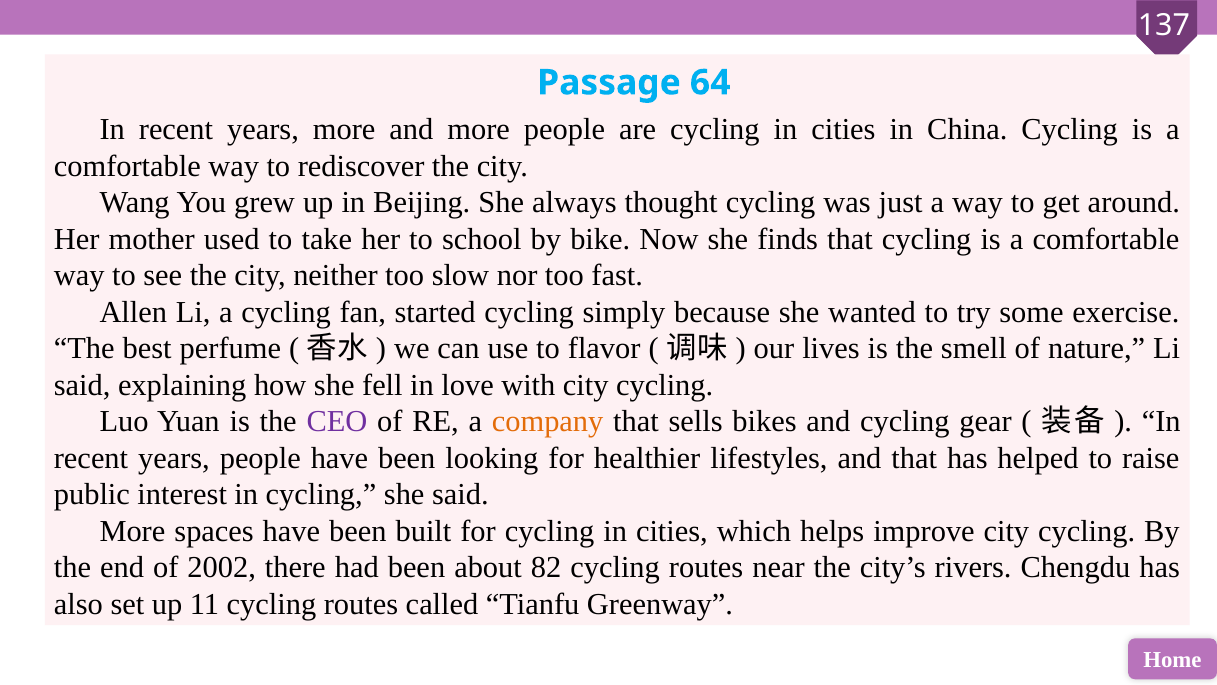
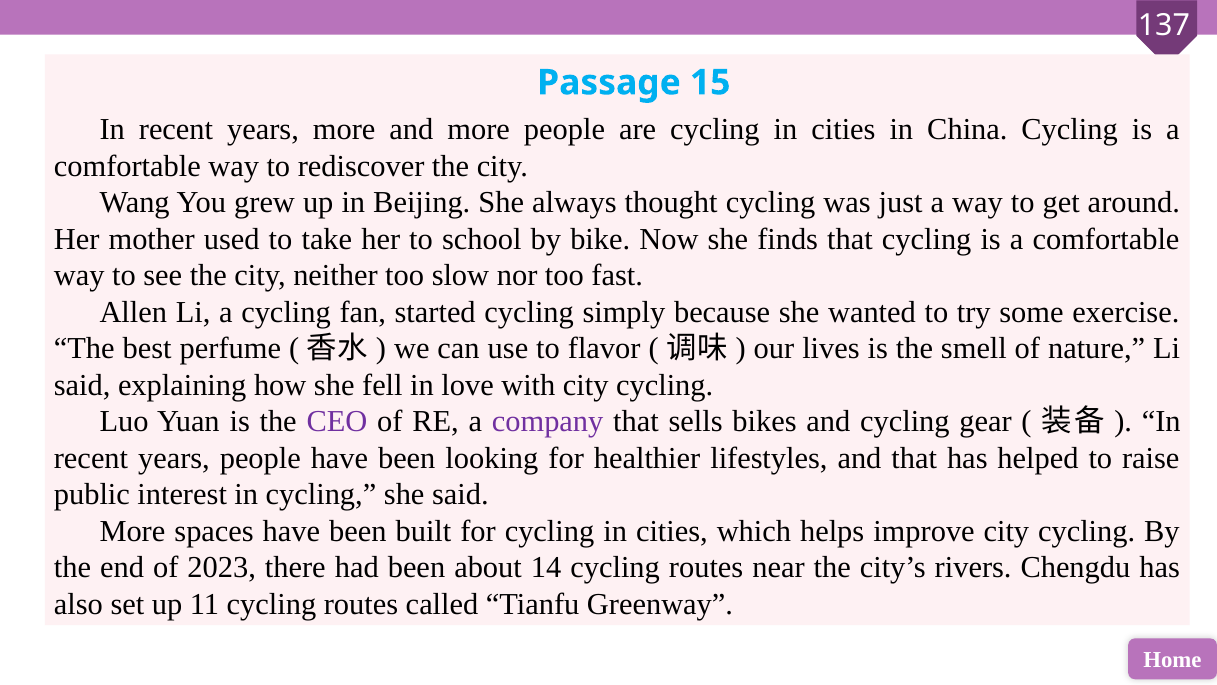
64: 64 -> 15
company colour: orange -> purple
2002: 2002 -> 2023
82: 82 -> 14
